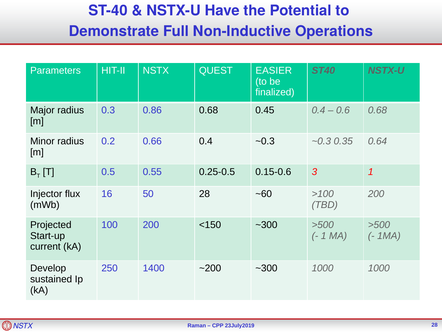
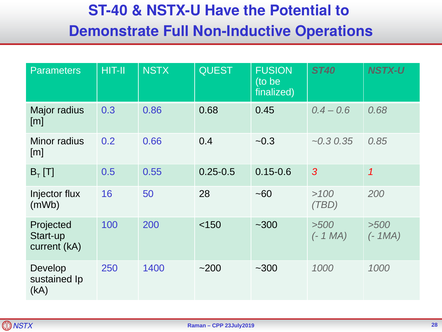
EASIER: EASIER -> FUSION
0.64: 0.64 -> 0.85
